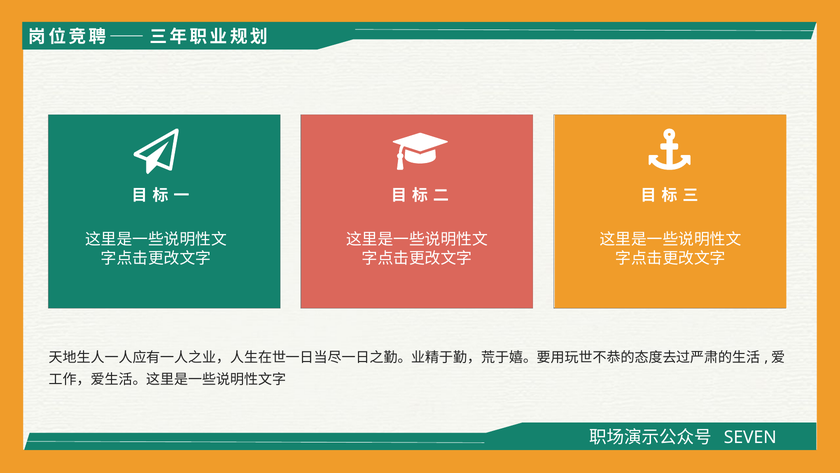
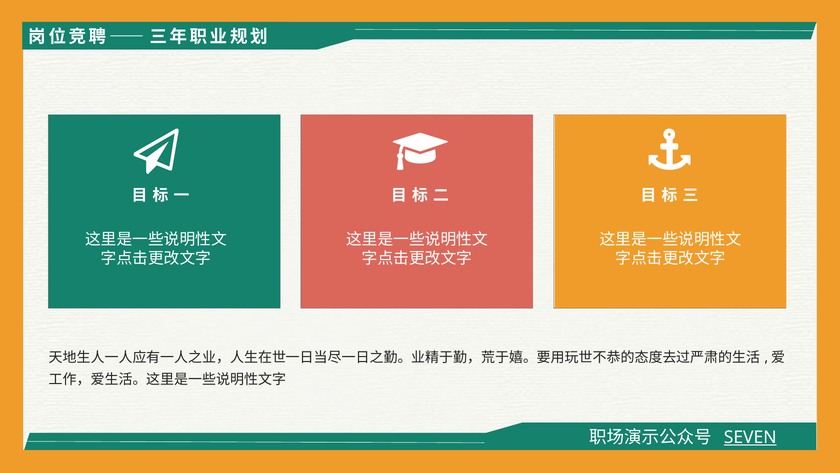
SEVEN underline: none -> present
